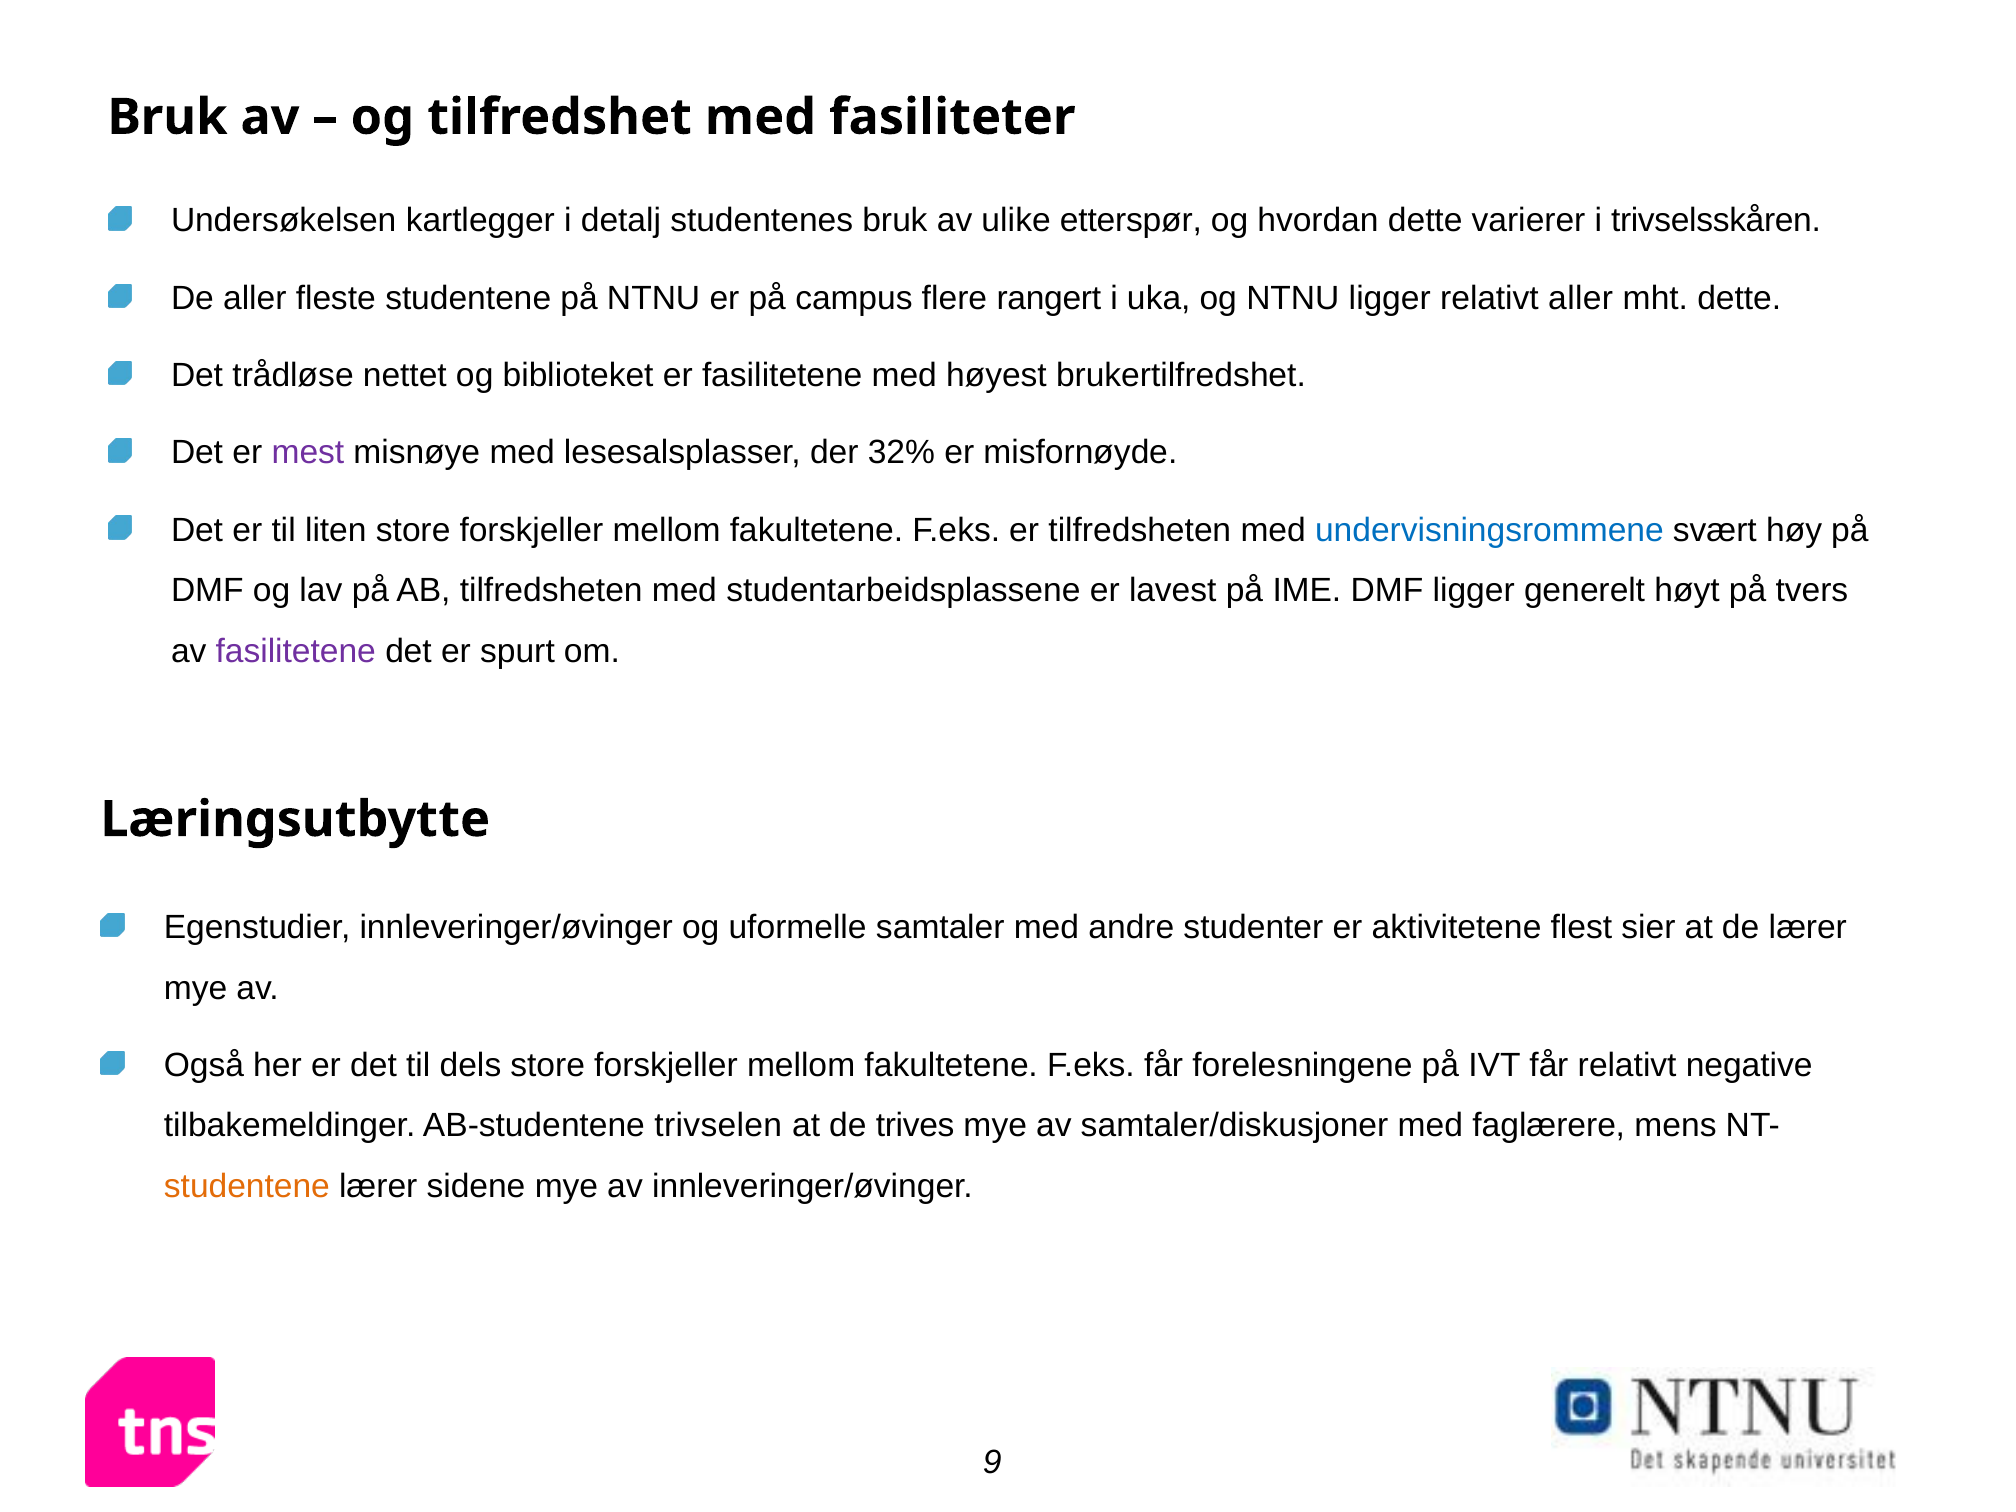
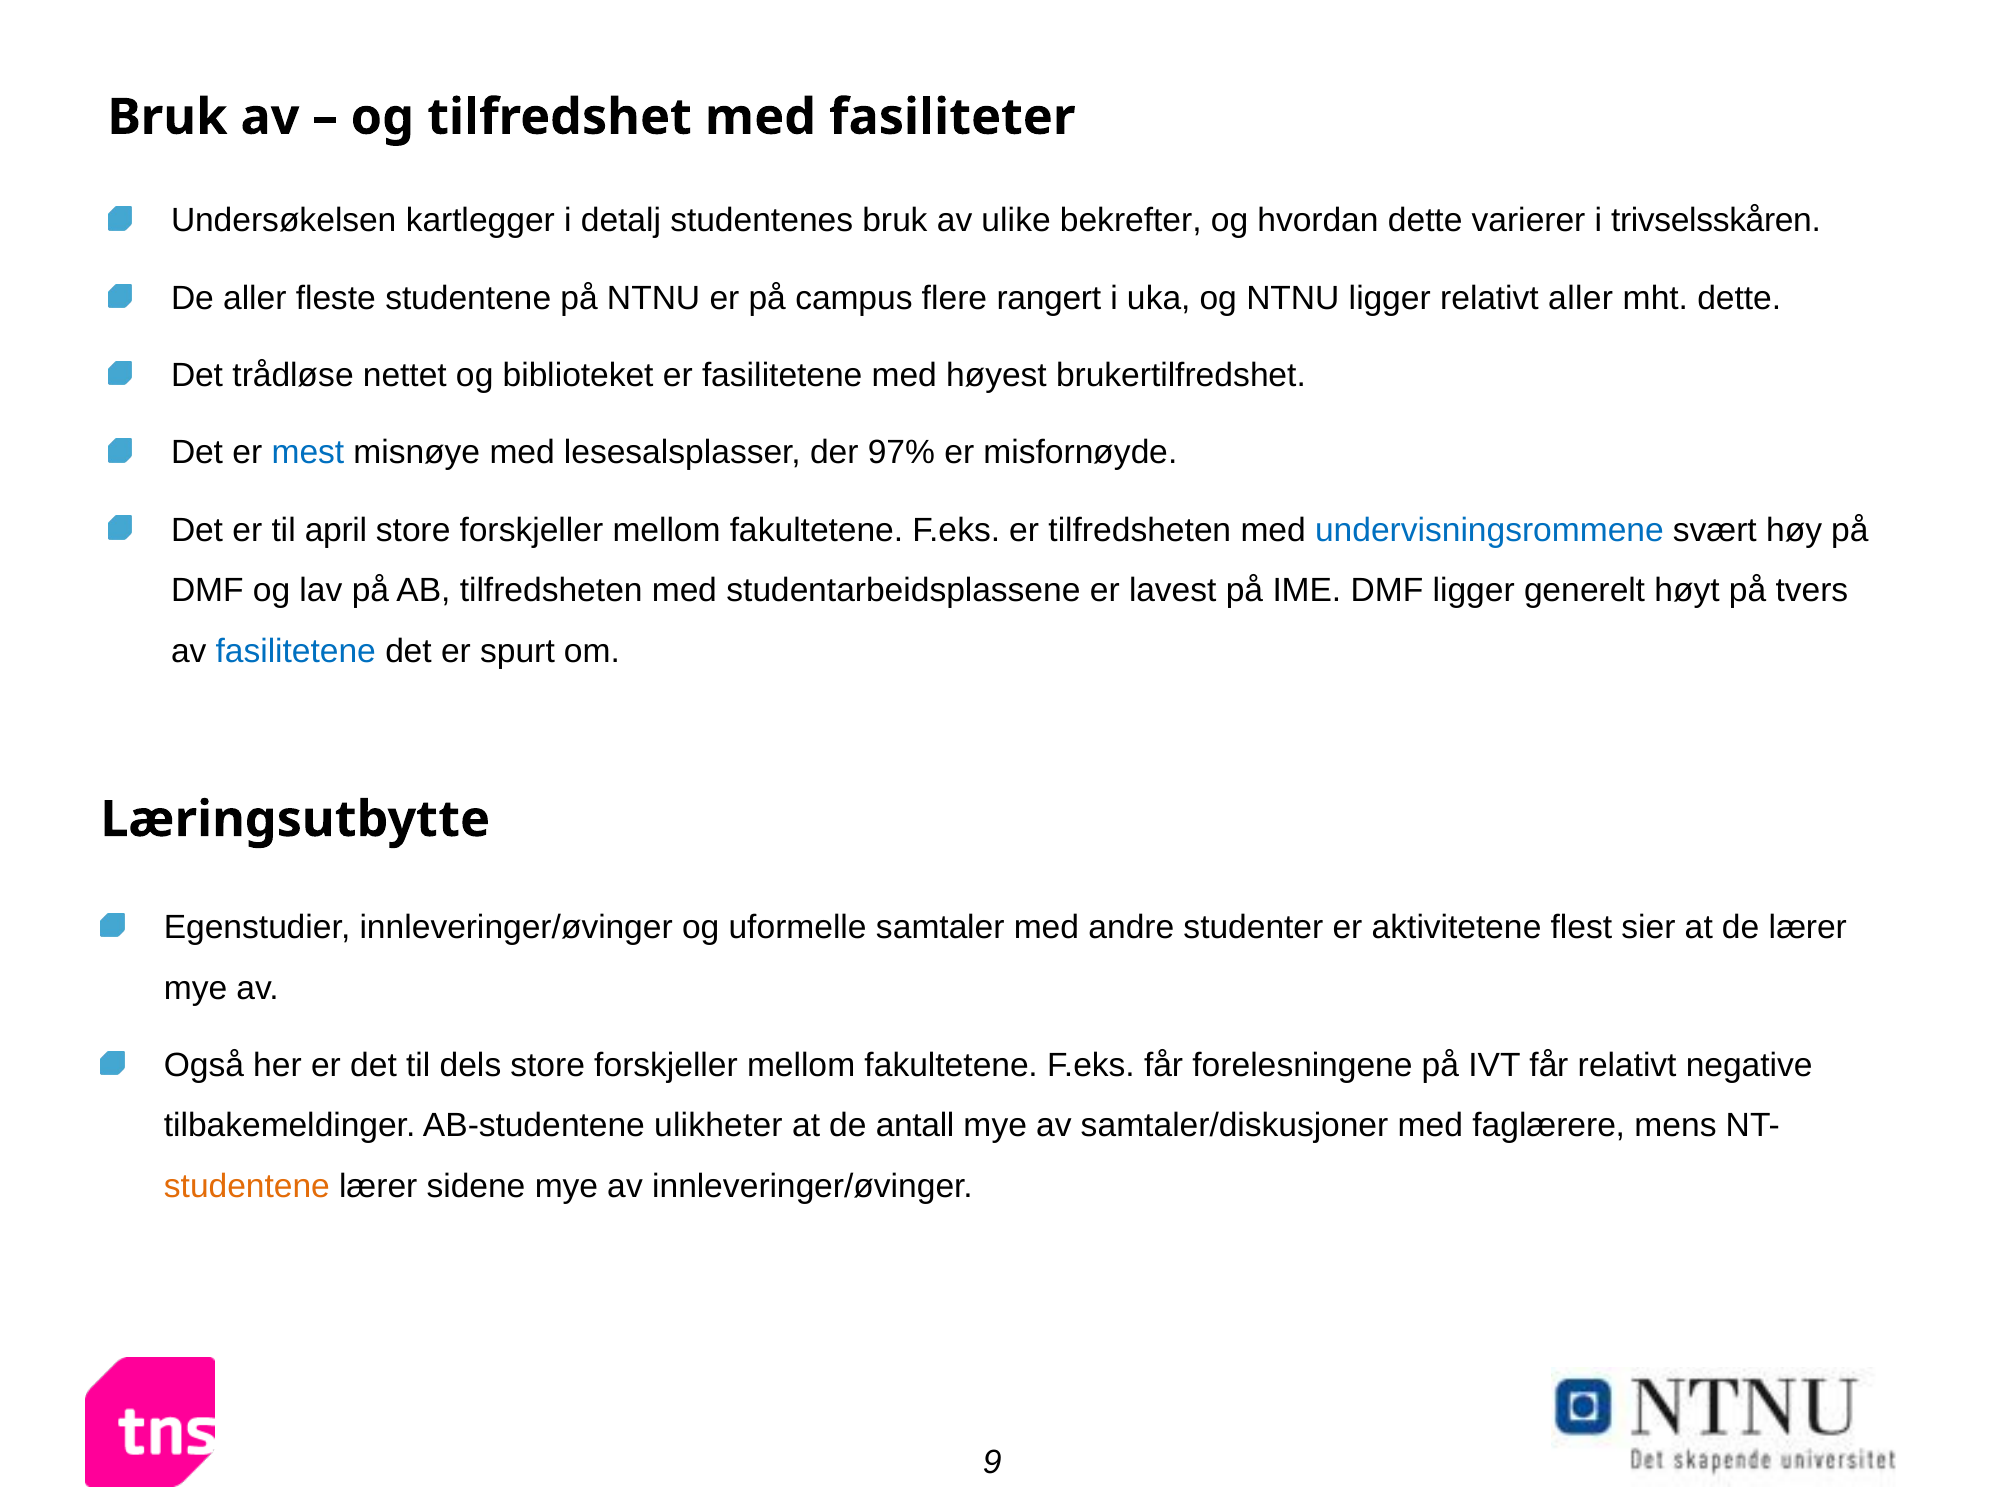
etterspør: etterspør -> bekrefter
mest colour: purple -> blue
32%: 32% -> 97%
liten: liten -> april
fasilitetene at (296, 651) colour: purple -> blue
trivselen: trivselen -> ulikheter
trives: trives -> antall
